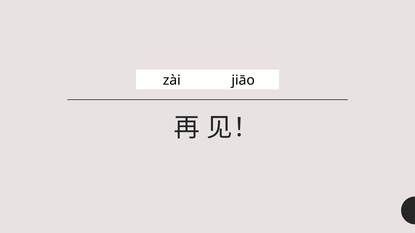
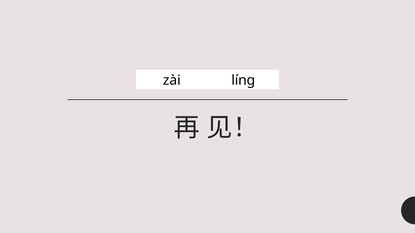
jiāo: jiāo -> líng
